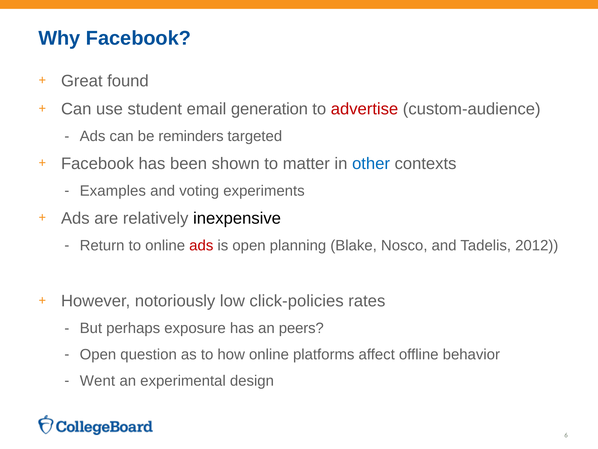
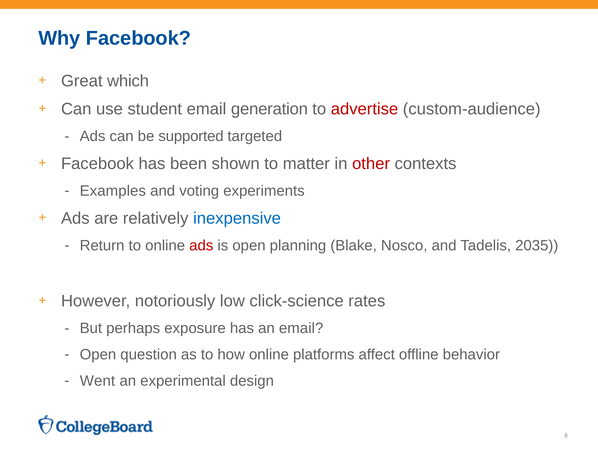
found: found -> which
reminders: reminders -> supported
other colour: blue -> red
inexpensive colour: black -> blue
2012: 2012 -> 2035
click-policies: click-policies -> click-science
an peers: peers -> email
